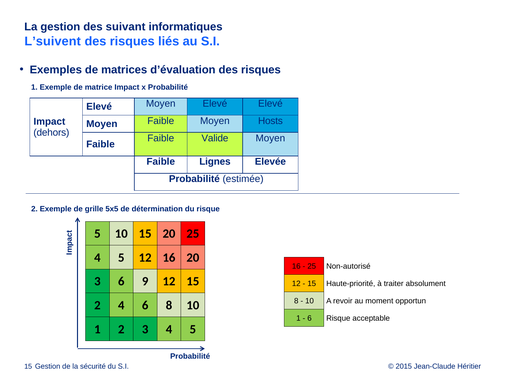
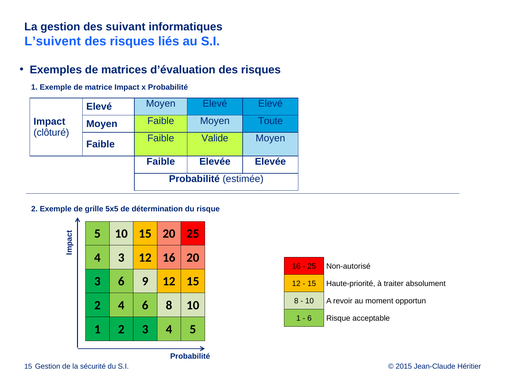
Hosts: Hosts -> Toute
dehors: dehors -> clôturé
Faible Lignes: Lignes -> Elevée
5 at (121, 257): 5 -> 3
